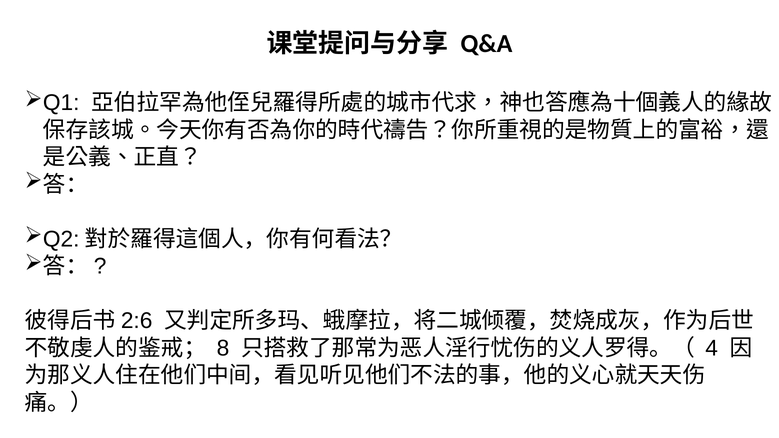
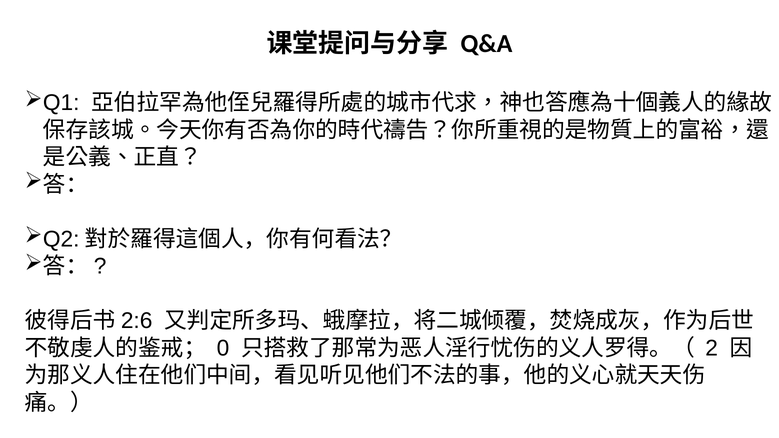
8: 8 -> 0
4: 4 -> 2
